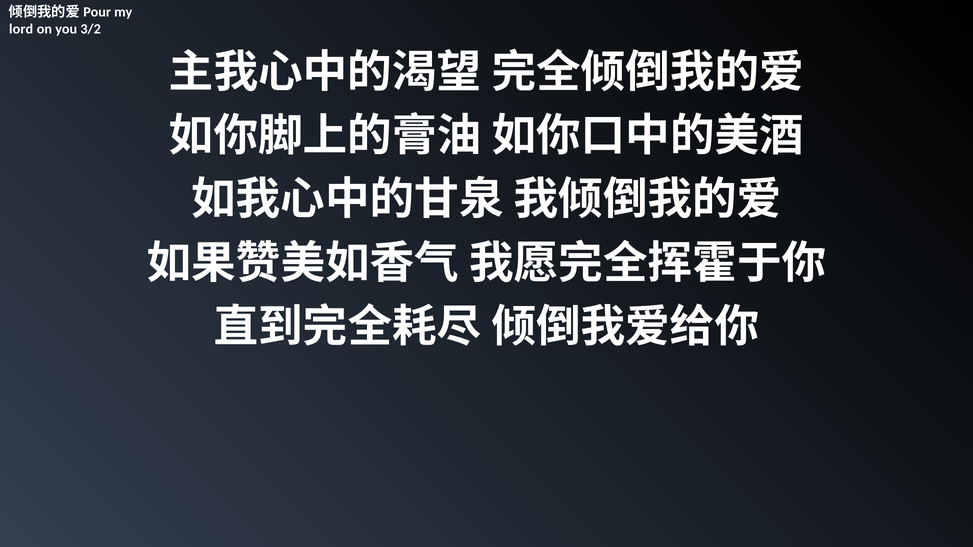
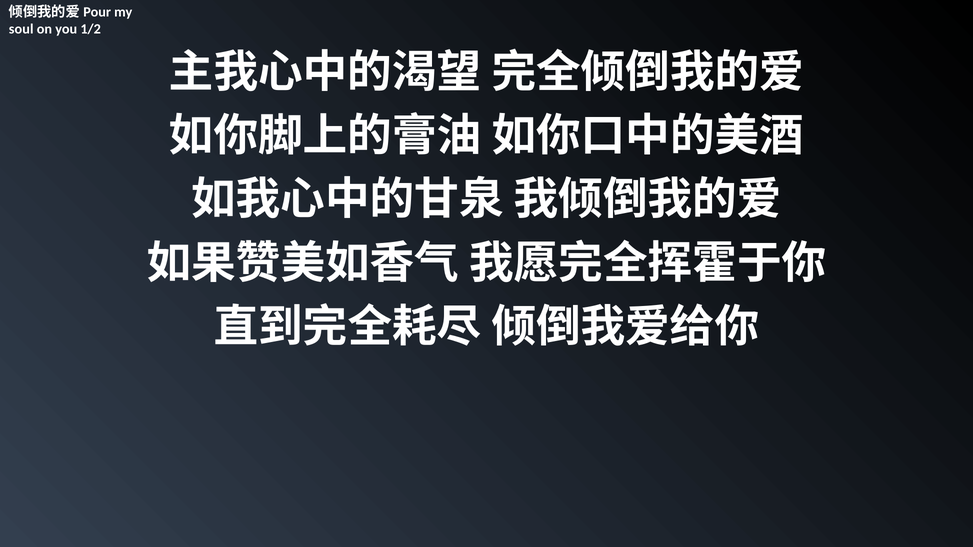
lord: lord -> soul
3/2: 3/2 -> 1/2
